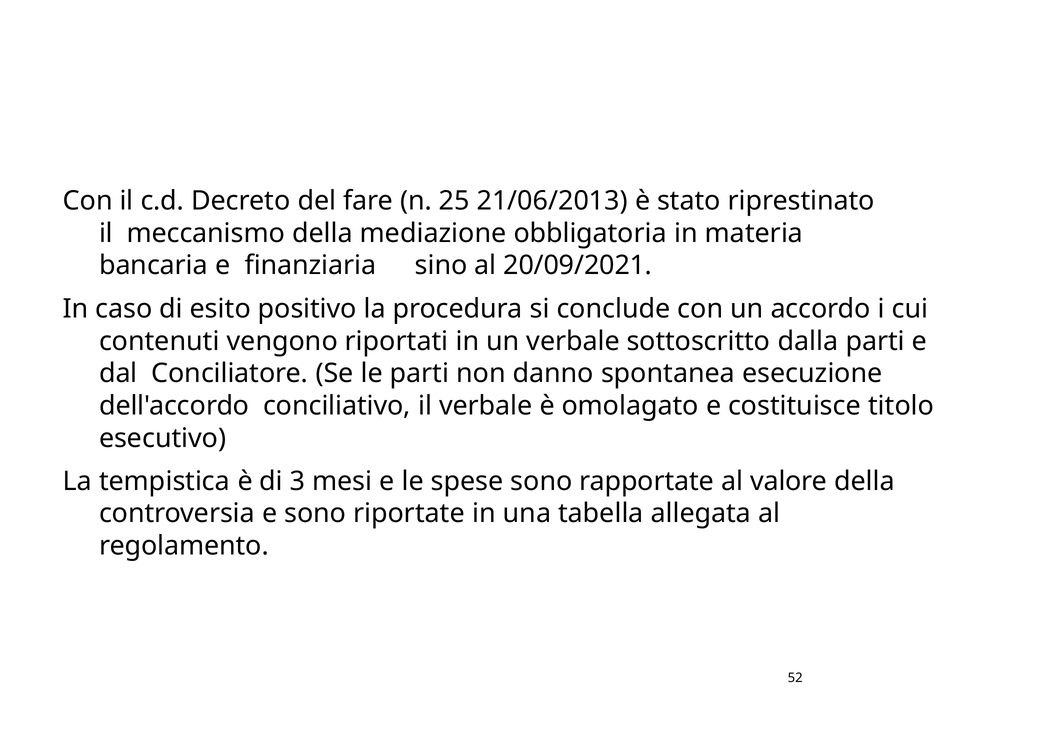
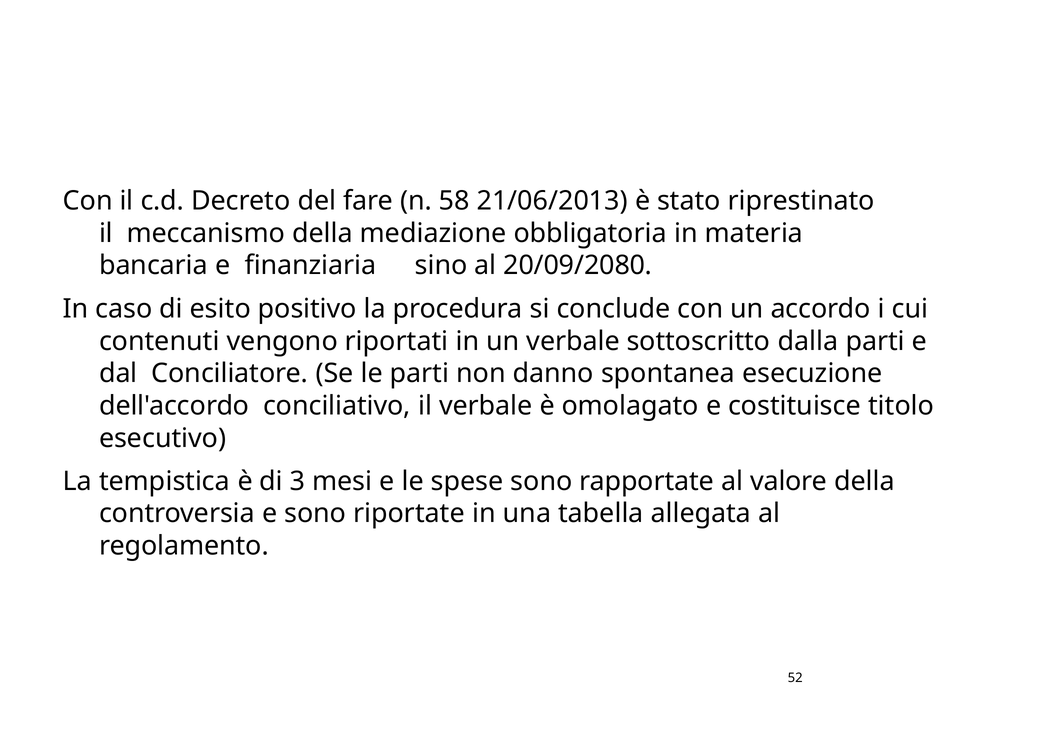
25: 25 -> 58
20/09/2021: 20/09/2021 -> 20/09/2080
